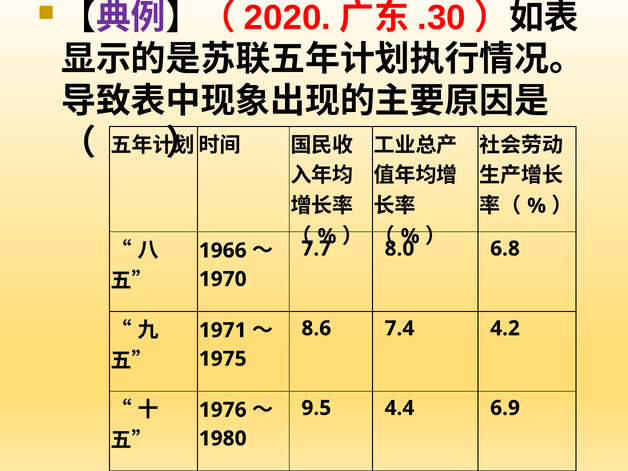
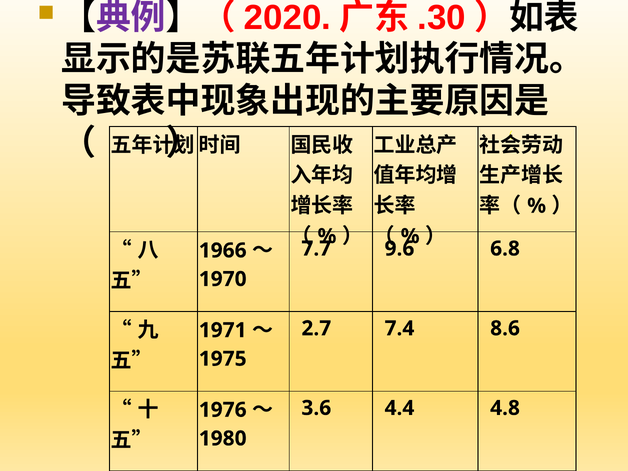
8.0: 8.0 -> 9.6
8.6: 8.6 -> 2.7
4.2: 4.2 -> 8.6
9.5: 9.5 -> 3.6
6.9: 6.9 -> 4.8
